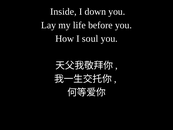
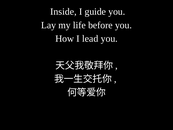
down: down -> guide
soul: soul -> lead
